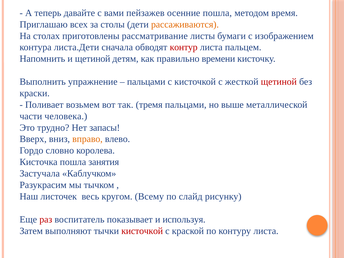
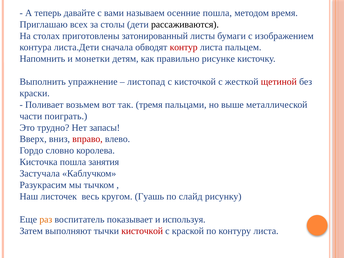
пейзажев: пейзажев -> называем
рассаживаются colour: orange -> black
рассматривание: рассматривание -> затонированный
и щетиной: щетиной -> монетки
времени: времени -> рисунке
пальцами at (146, 82): пальцами -> листопад
человека: человека -> поиграть
вправо colour: orange -> red
Всему: Всему -> Гуашь
раз colour: red -> orange
